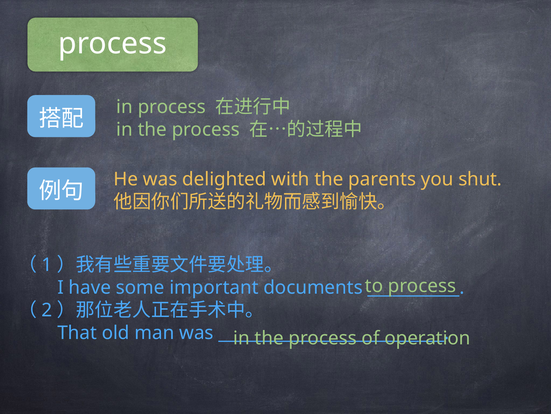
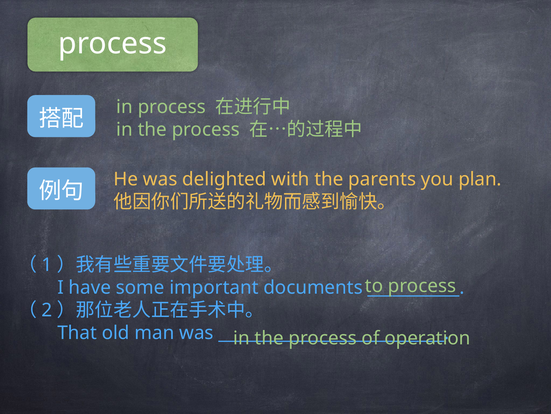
shut: shut -> plan
